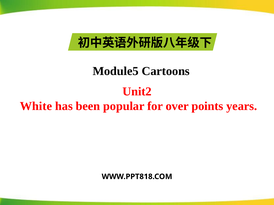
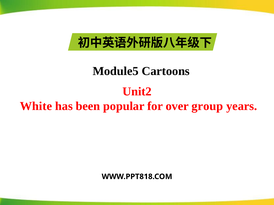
points: points -> group
